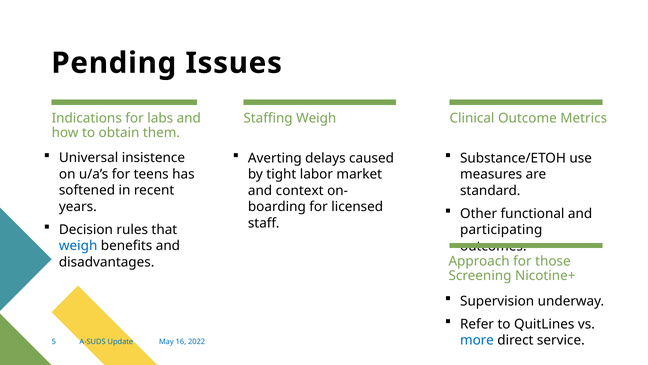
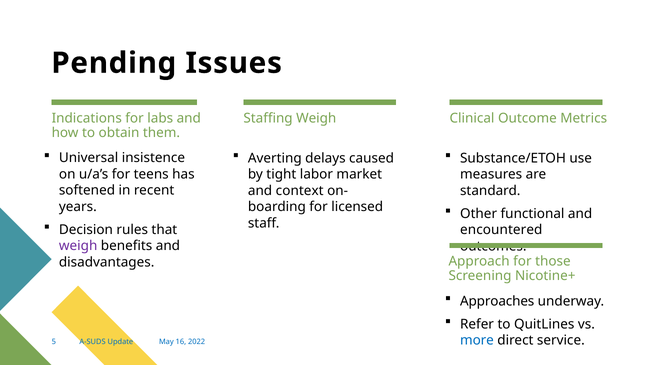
participating: participating -> encountered
weigh at (78, 246) colour: blue -> purple
Supervision: Supervision -> Approaches
